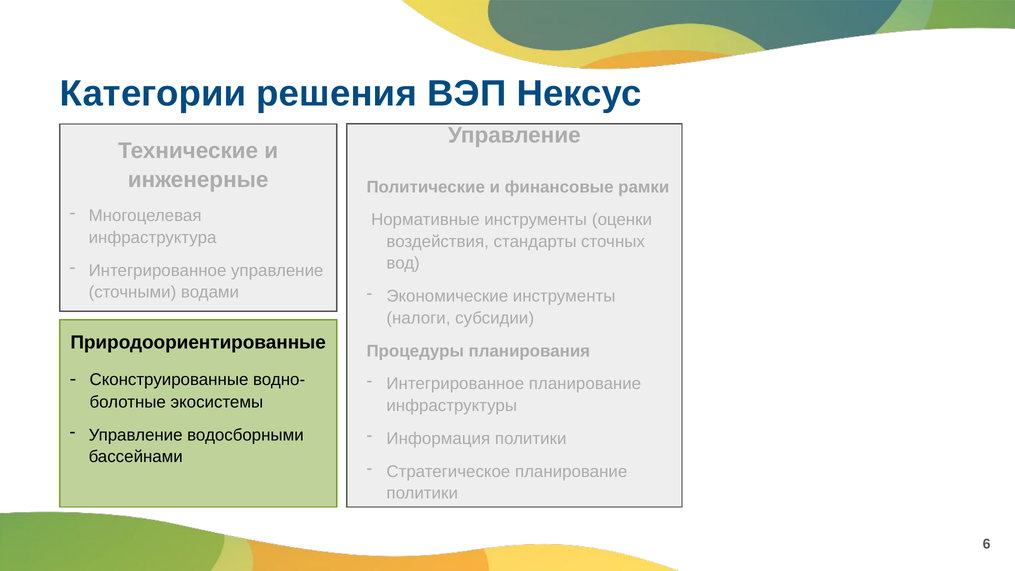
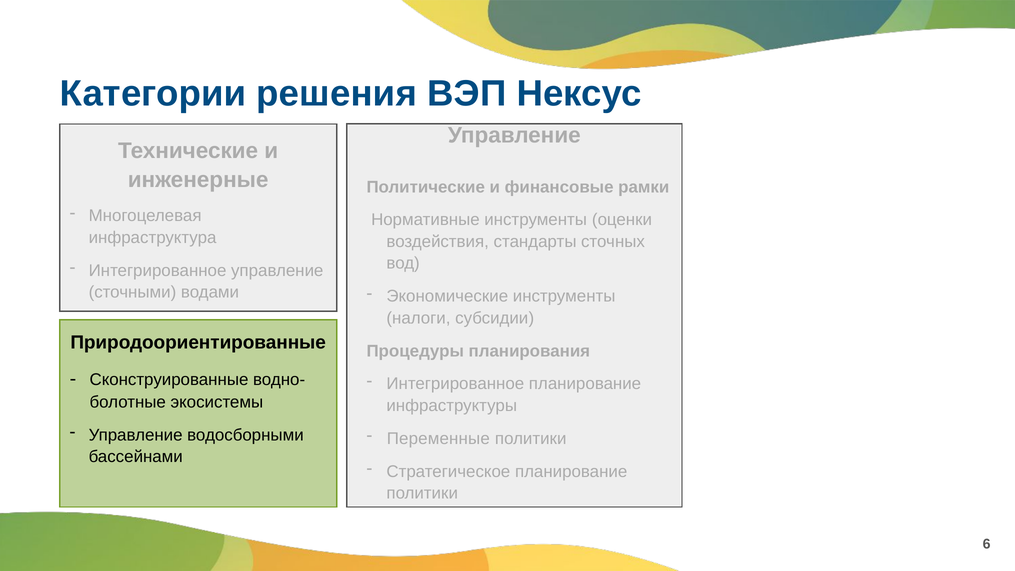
Информация: Информация -> Переменные
